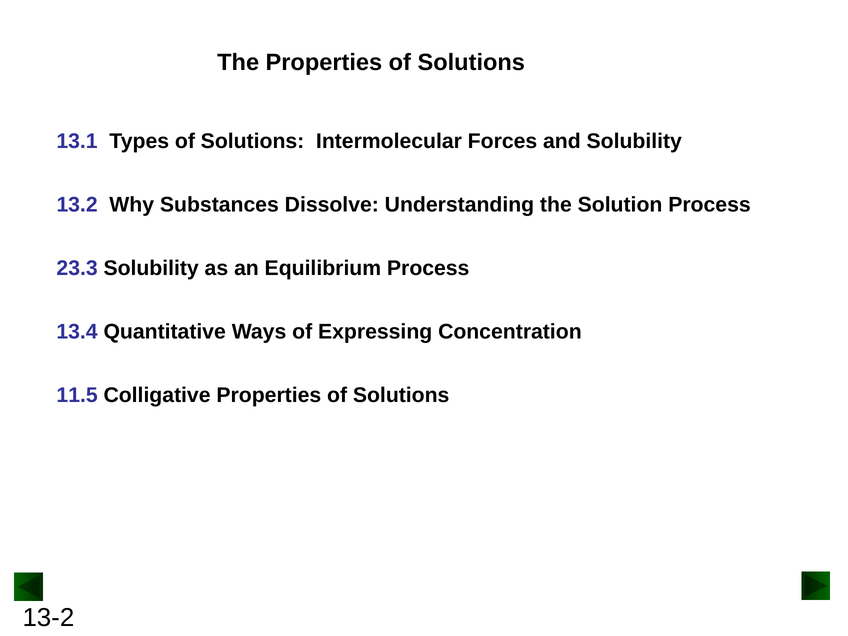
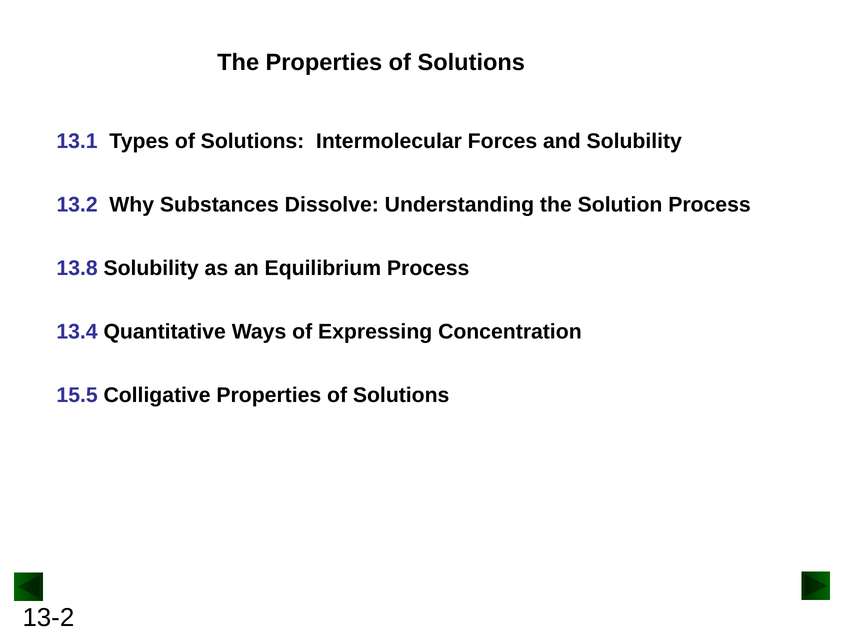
23.3: 23.3 -> 13.8
11.5: 11.5 -> 15.5
